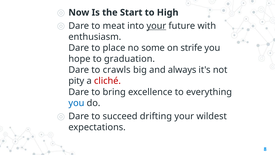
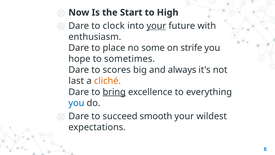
meat: meat -> clock
graduation: graduation -> sometimes
crawls: crawls -> scores
pity: pity -> last
cliché colour: red -> orange
bring underline: none -> present
drifting: drifting -> smooth
